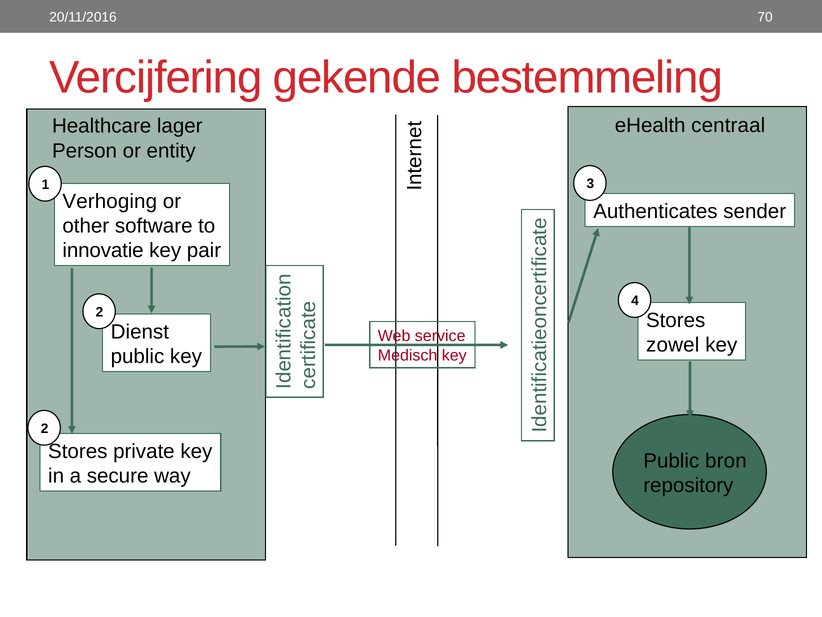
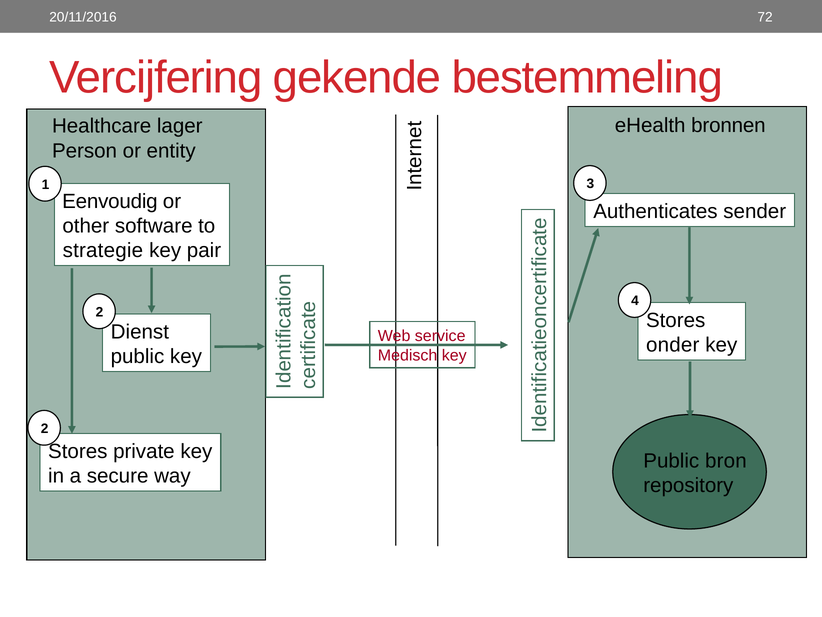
70: 70 -> 72
centraal: centraal -> bronnen
Verhoging: Verhoging -> Eenvoudig
innovatie: innovatie -> strategie
zowel: zowel -> onder
